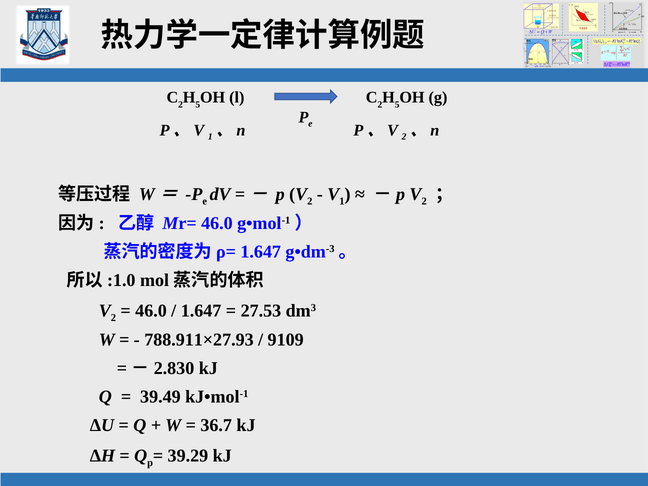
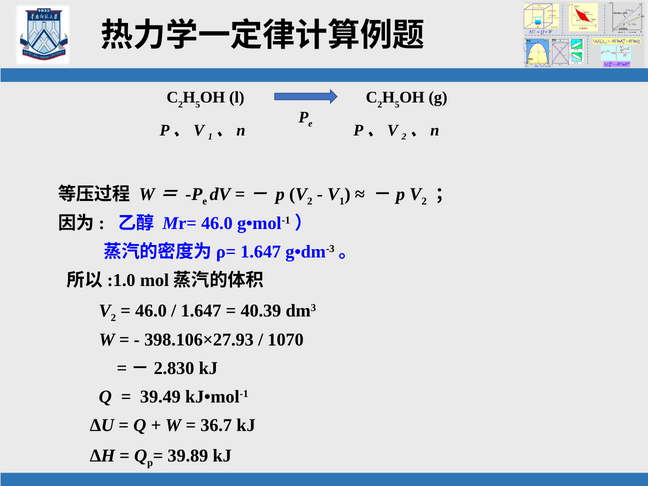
27.53: 27.53 -> 40.39
788.911×27.93: 788.911×27.93 -> 398.106×27.93
9109: 9109 -> 1070
39.29: 39.29 -> 39.89
